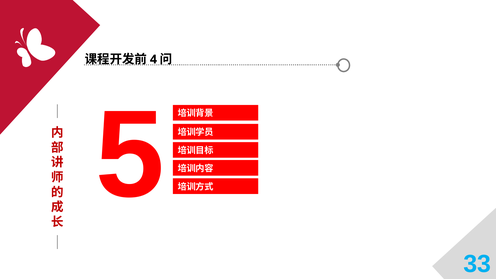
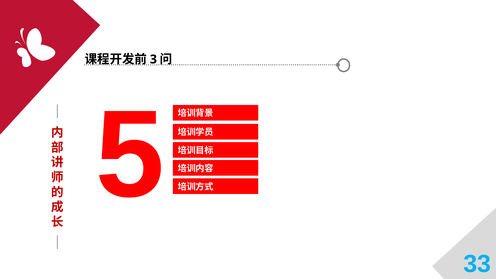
4: 4 -> 3
